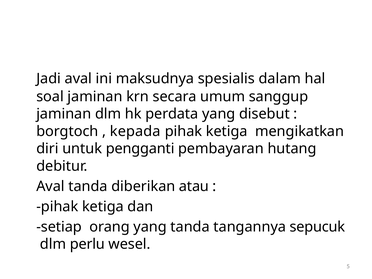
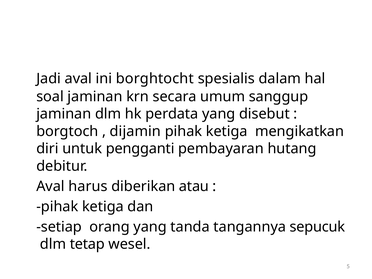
maksudnya: maksudnya -> borghtocht
kepada: kepada -> dijamin
Aval tanda: tanda -> harus
perlu: perlu -> tetap
